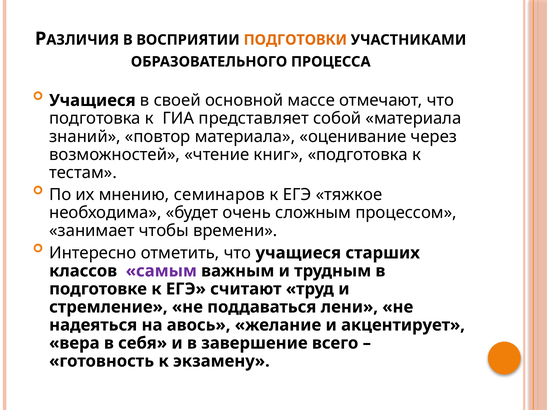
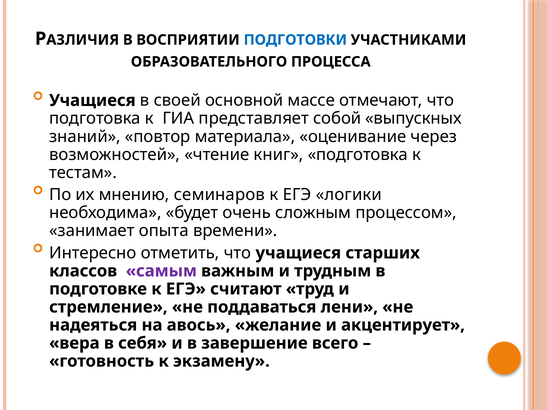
ПОДГОТОВКИ colour: orange -> blue
собой материала: материала -> выпускных
тяжкое: тяжкое -> логики
чтобы: чтобы -> опыта
